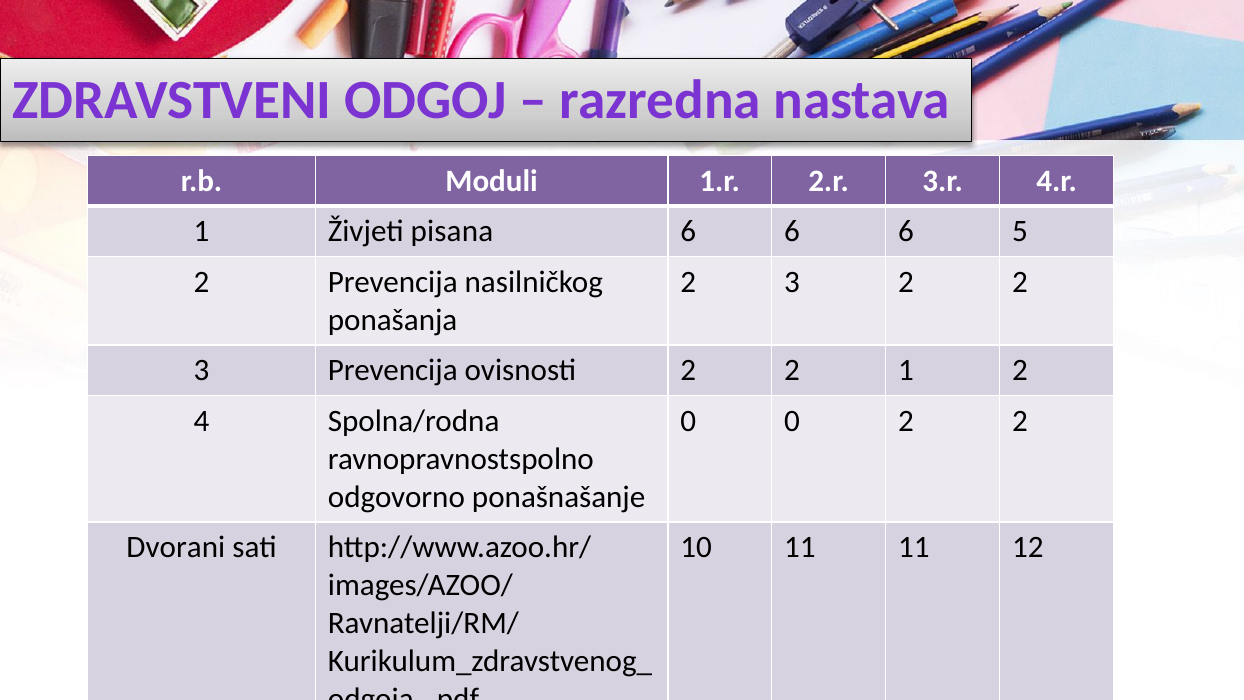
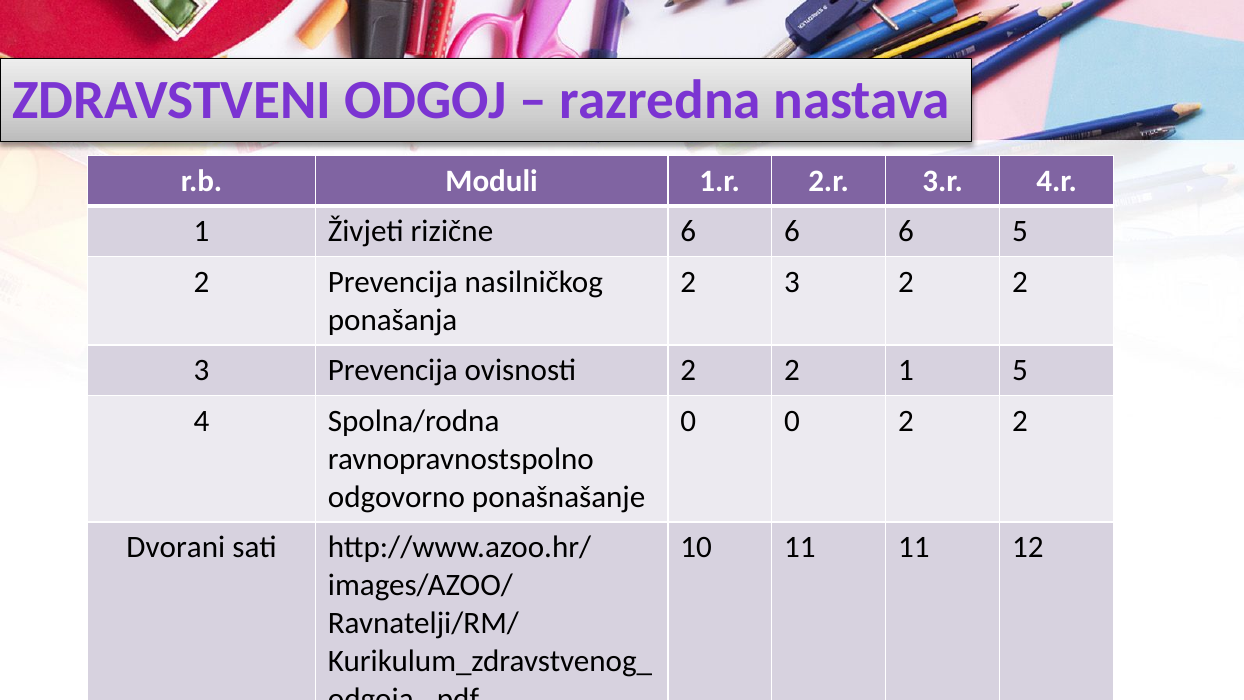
pisana: pisana -> rizične
1 2: 2 -> 5
